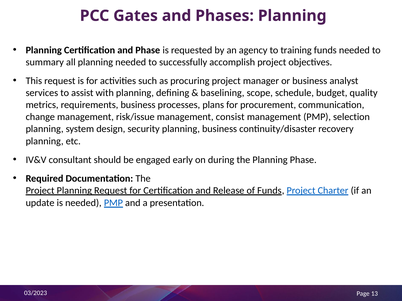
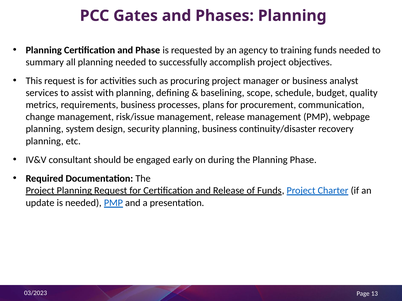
management consist: consist -> release
selection: selection -> webpage
